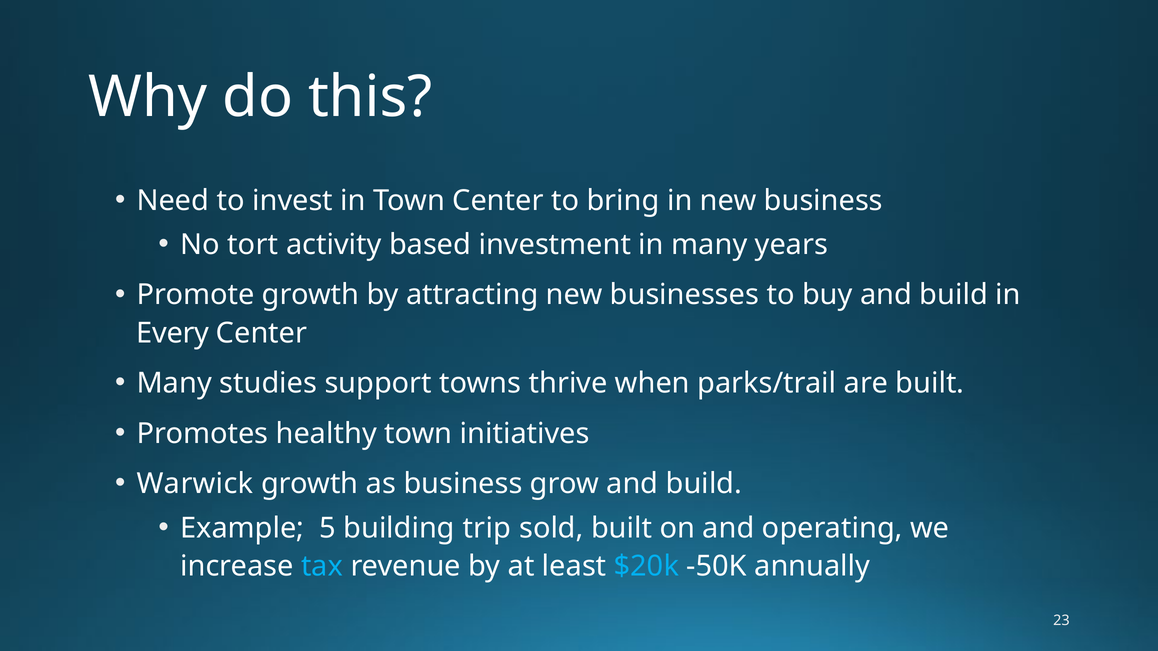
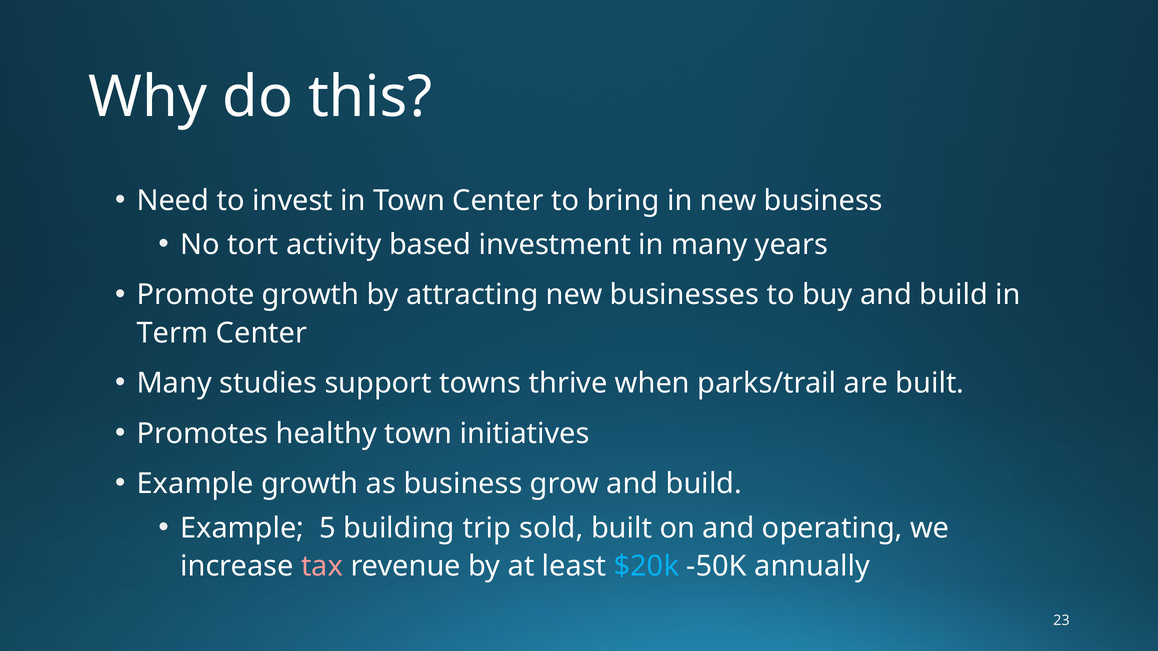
Every: Every -> Term
Warwick at (195, 484): Warwick -> Example
tax colour: light blue -> pink
